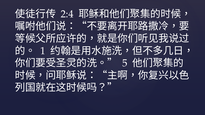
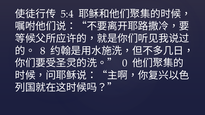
2:4: 2:4 -> 5:4
1: 1 -> 8
5: 5 -> 0
